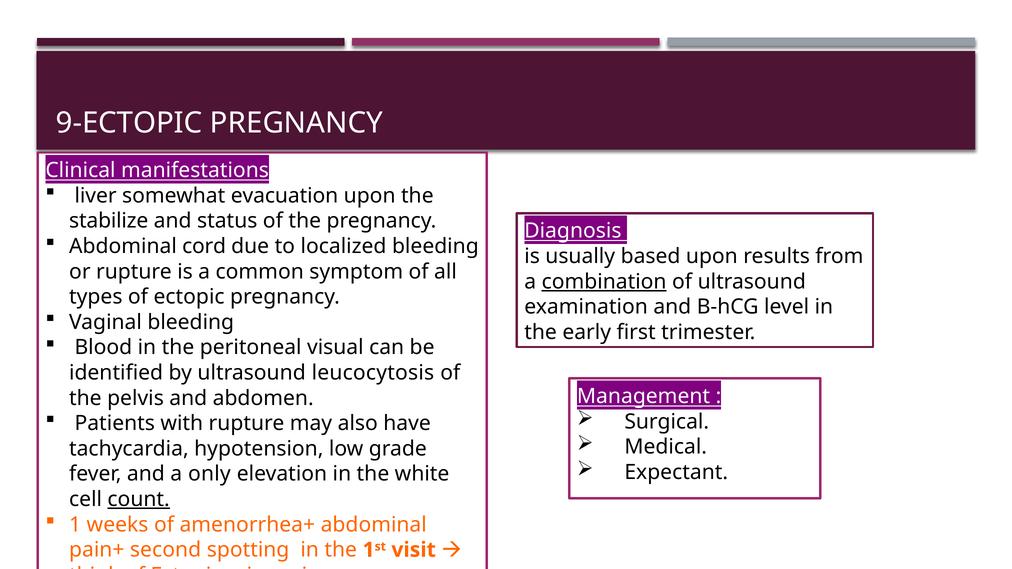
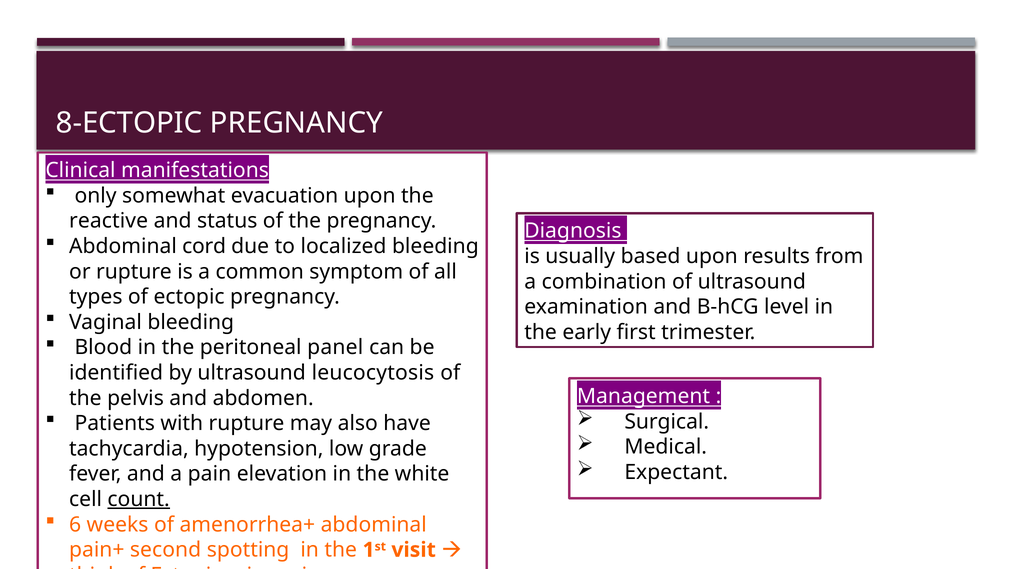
9-ECTOPIC: 9-ECTOPIC -> 8-ECTOPIC
liver: liver -> only
stabilize: stabilize -> reactive
combination underline: present -> none
visual: visual -> panel
only: only -> pain
1: 1 -> 6
